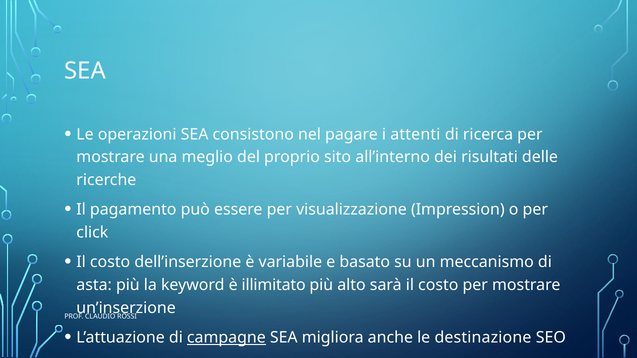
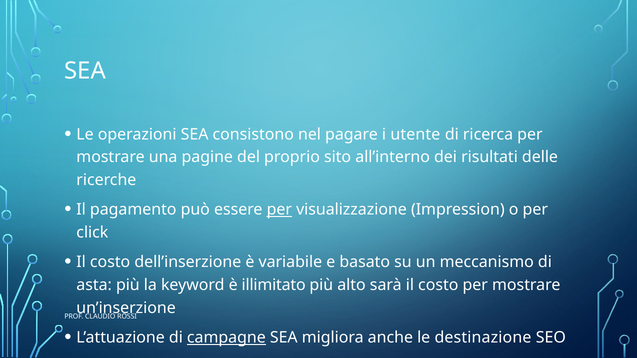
attenti: attenti -> utente
meglio: meglio -> pagine
per at (279, 210) underline: none -> present
